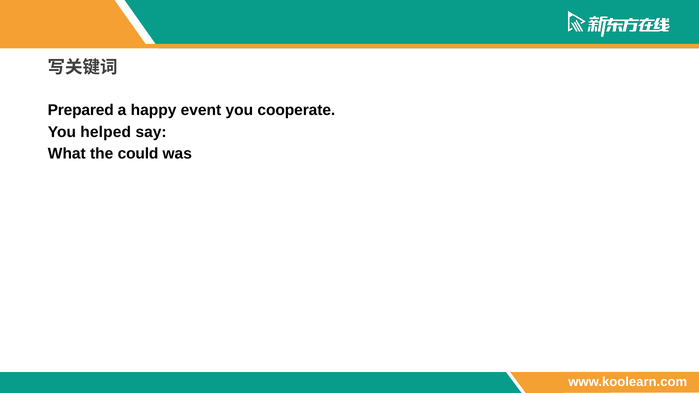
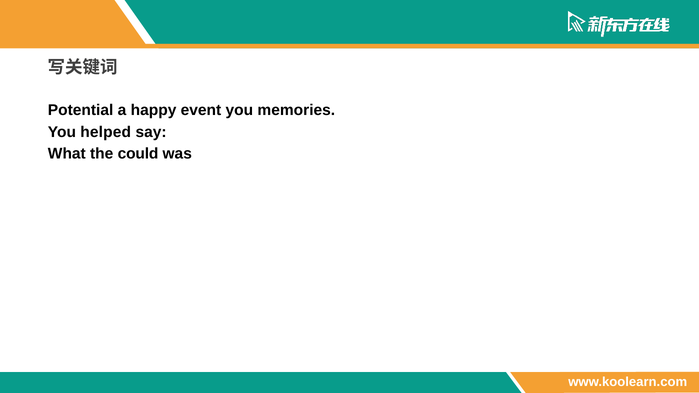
Prepared: Prepared -> Potential
cooperate: cooperate -> memories
